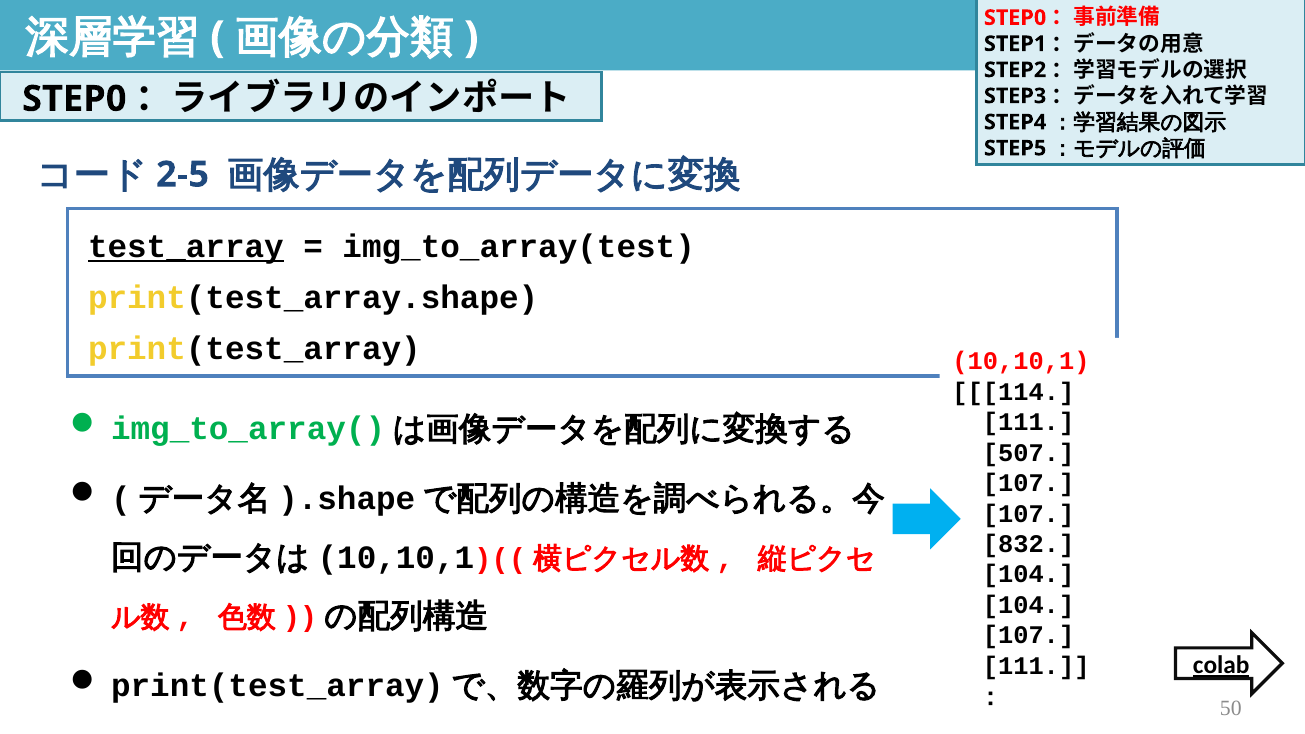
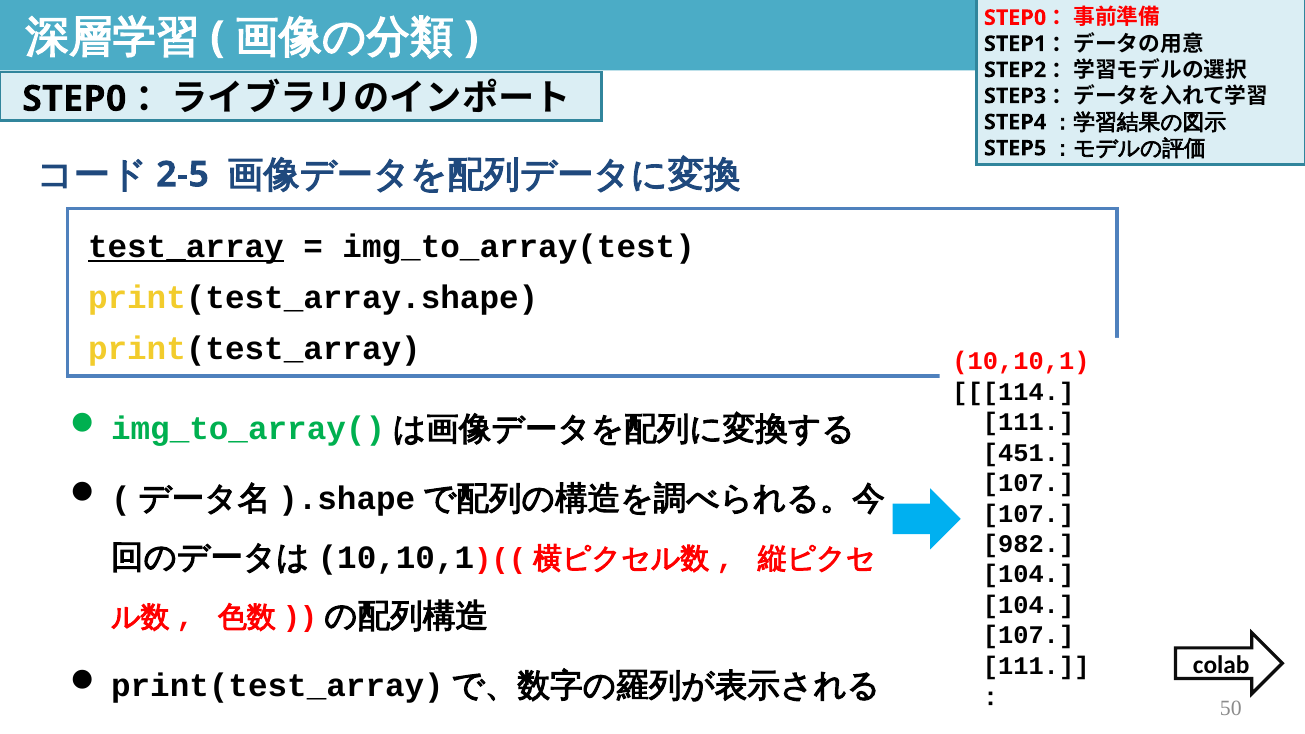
507: 507 -> 451
832: 832 -> 982
colab underline: present -> none
